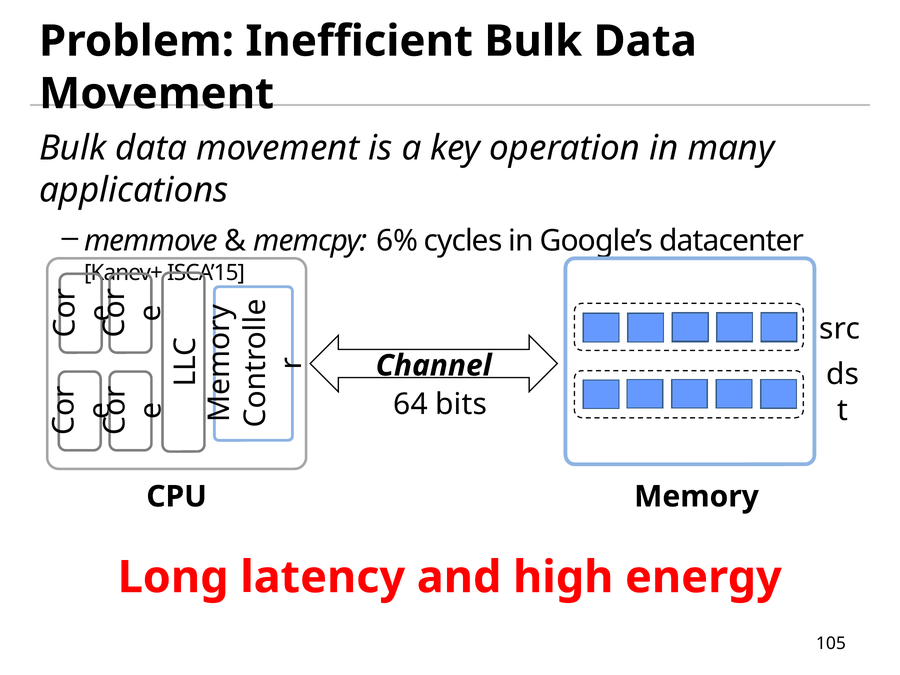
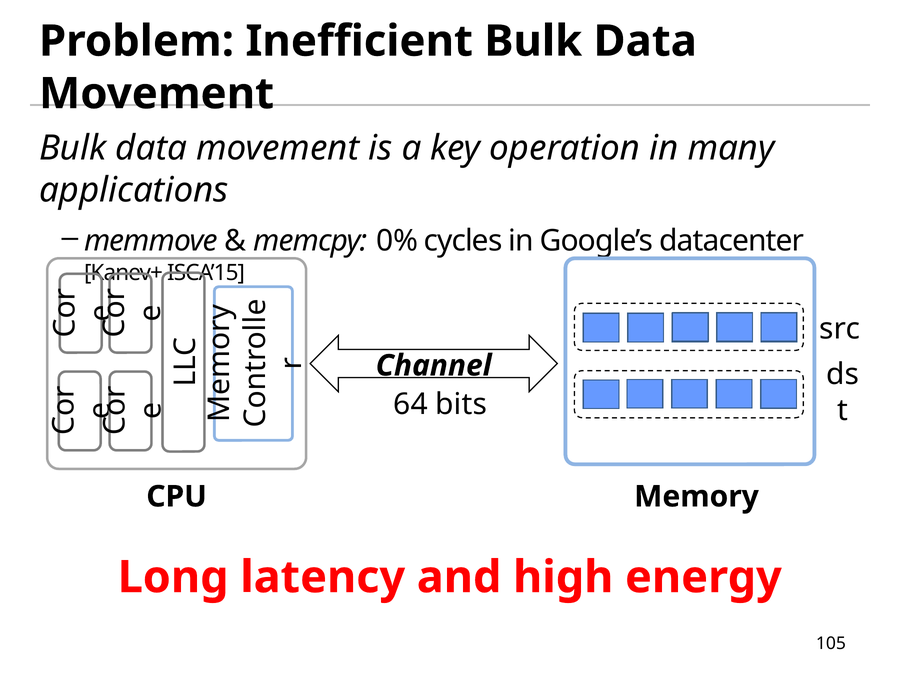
6%: 6% -> 0%
